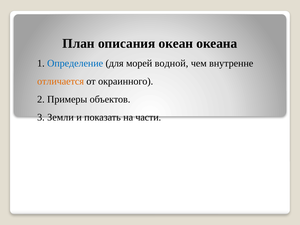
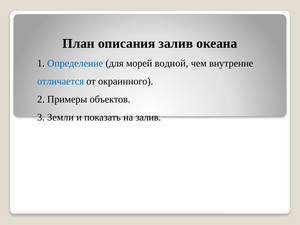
описания океан: океан -> залив
отличается colour: orange -> blue
на части: части -> залив
